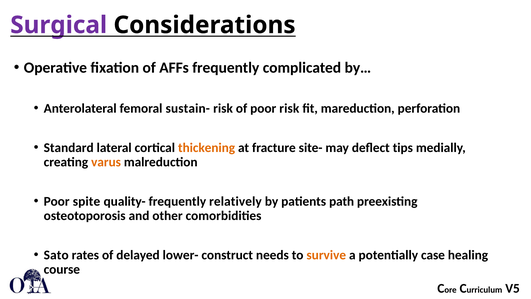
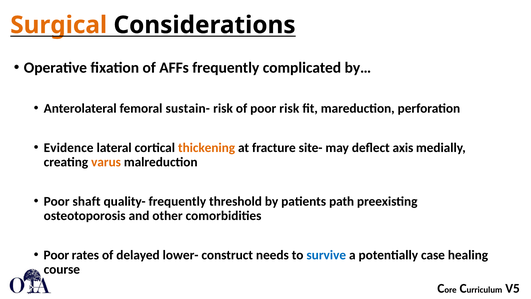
Surgical colour: purple -> orange
Standard: Standard -> Evidence
tips: tips -> axis
spite: spite -> shaft
relatively: relatively -> threshold
Sato at (56, 255): Sato -> Poor
survive colour: orange -> blue
